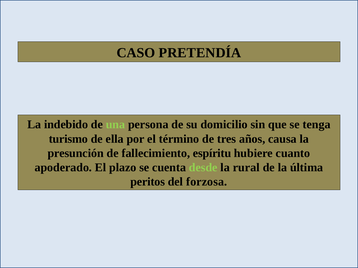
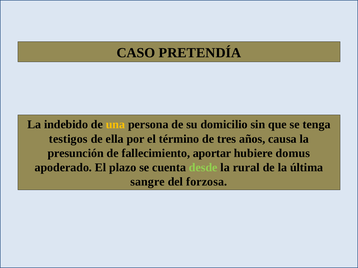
una colour: light green -> yellow
turismo: turismo -> testigos
espíritu: espíritu -> aportar
cuanto: cuanto -> domus
peritos: peritos -> sangre
